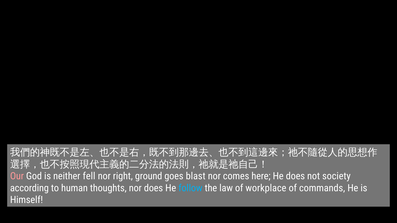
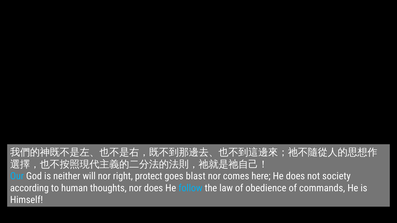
Our colour: pink -> light blue
fell: fell -> will
ground: ground -> protect
workplace: workplace -> obedience
